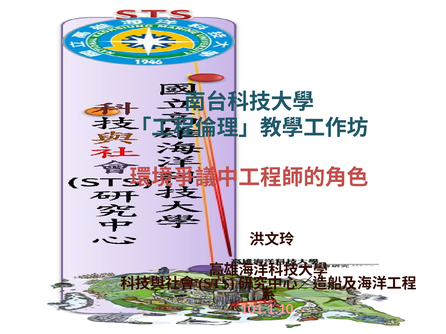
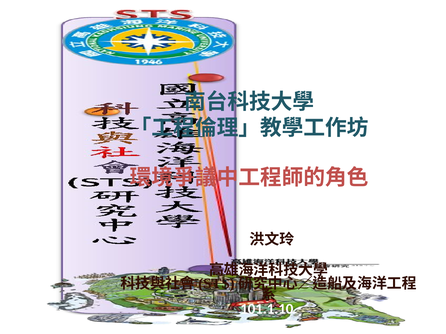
101.1.10 colour: pink -> white
